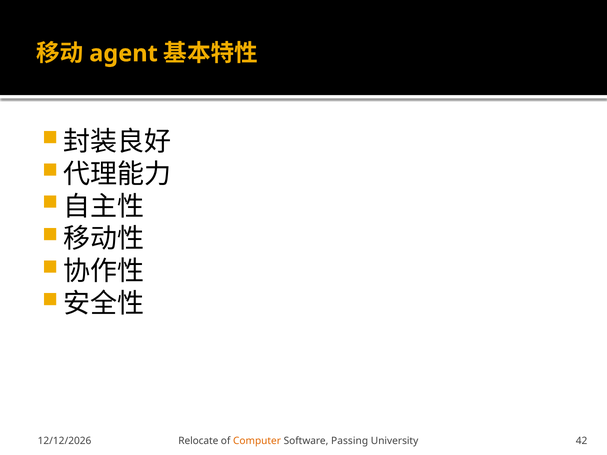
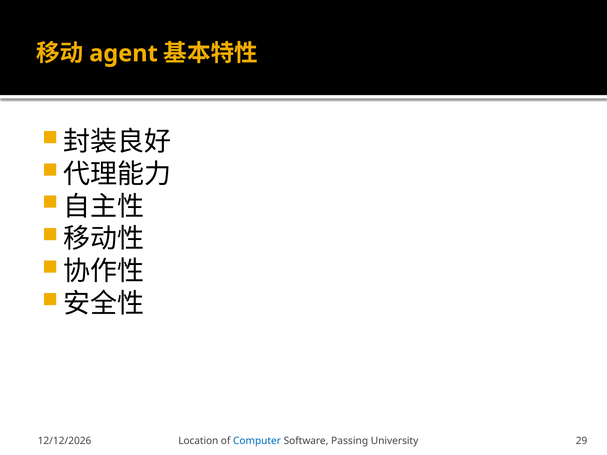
Relocate: Relocate -> Location
Computer colour: orange -> blue
42: 42 -> 29
